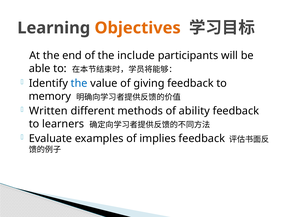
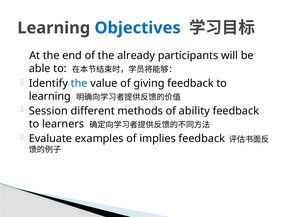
Objectives colour: orange -> blue
include: include -> already
memory at (50, 96): memory -> learning
Written: Written -> Session
